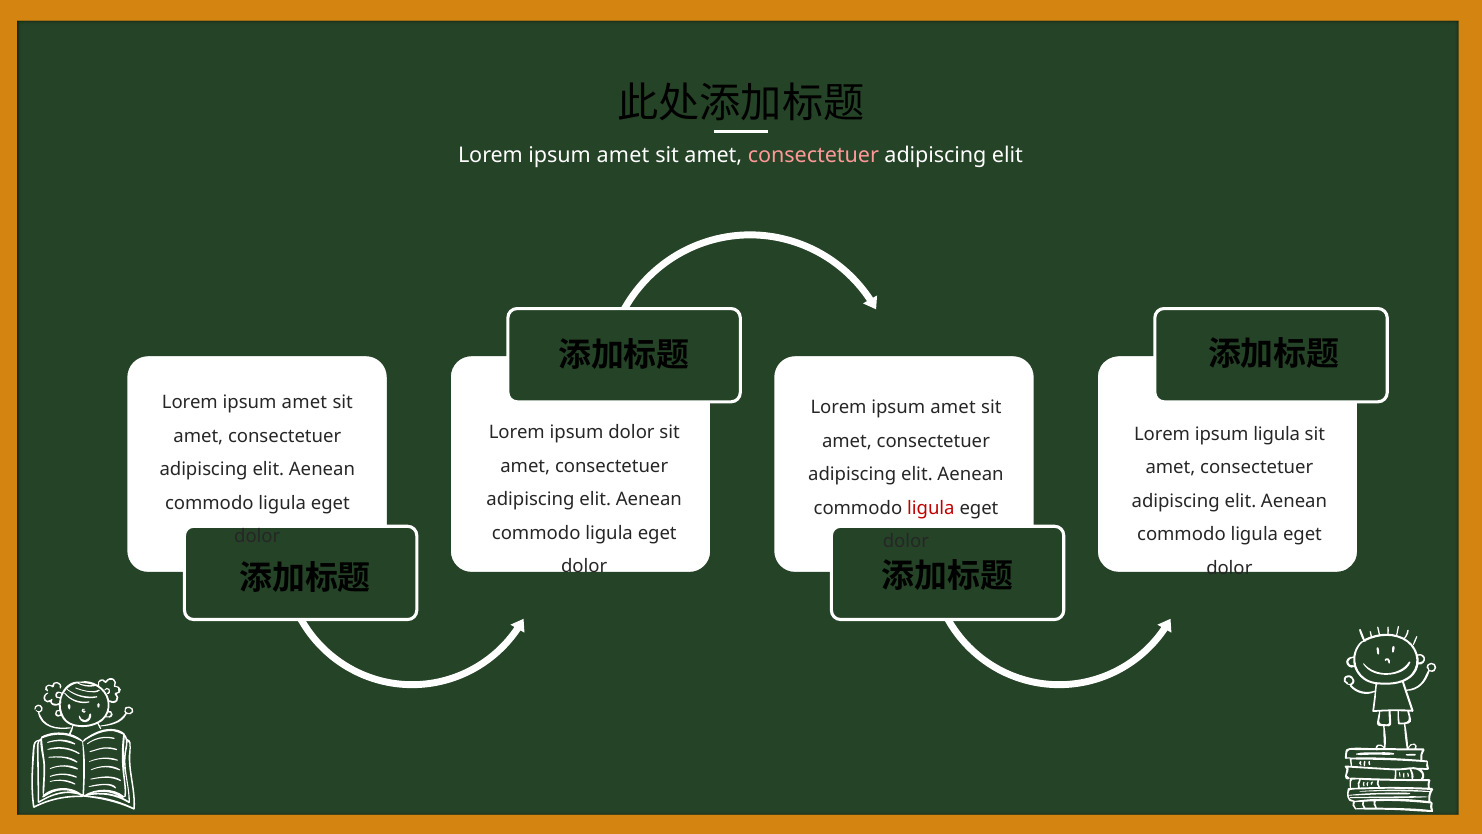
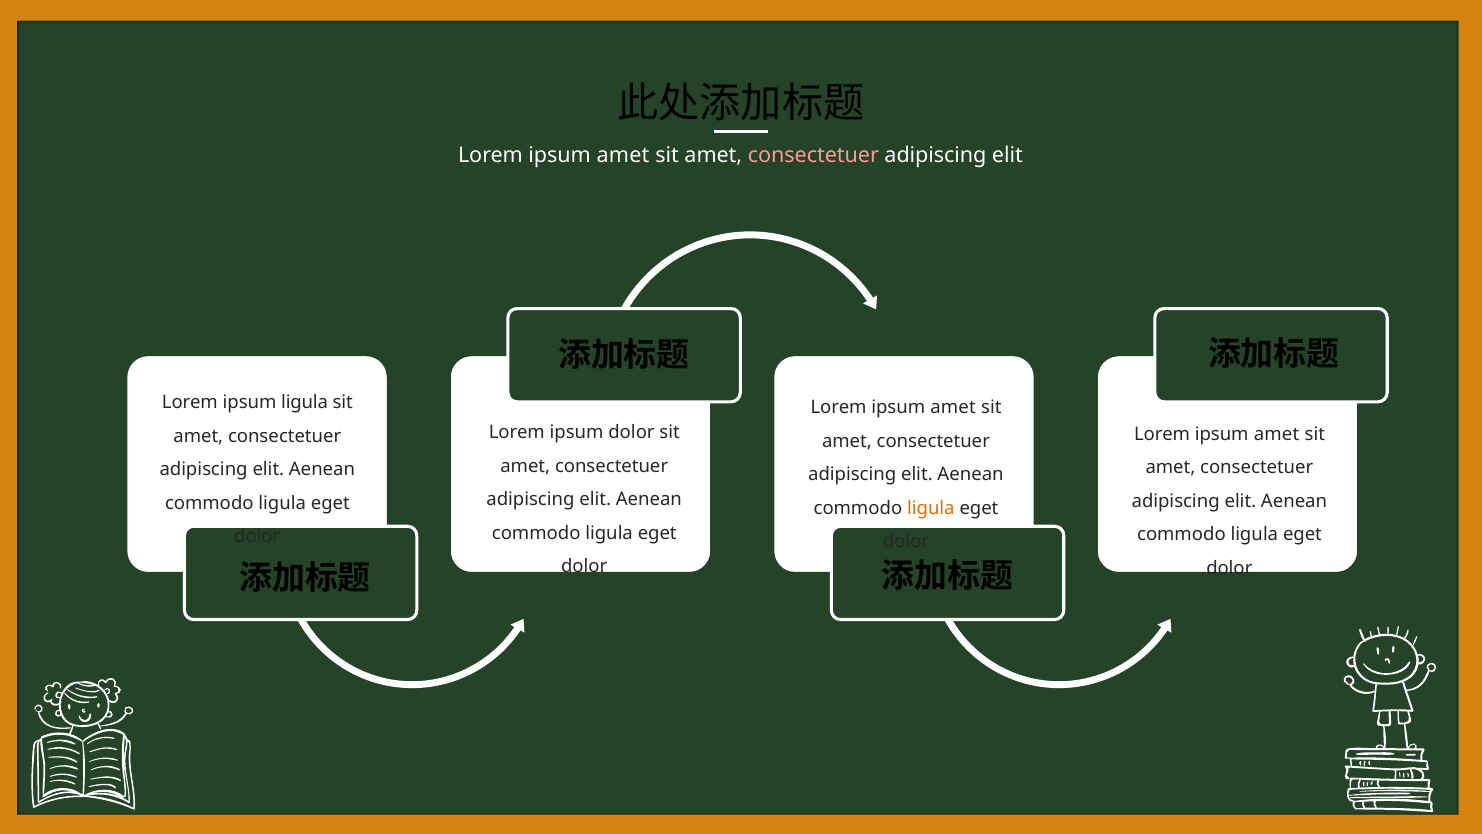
amet at (304, 403): amet -> ligula
ligula at (1277, 434): ligula -> amet
ligula at (931, 508) colour: red -> orange
